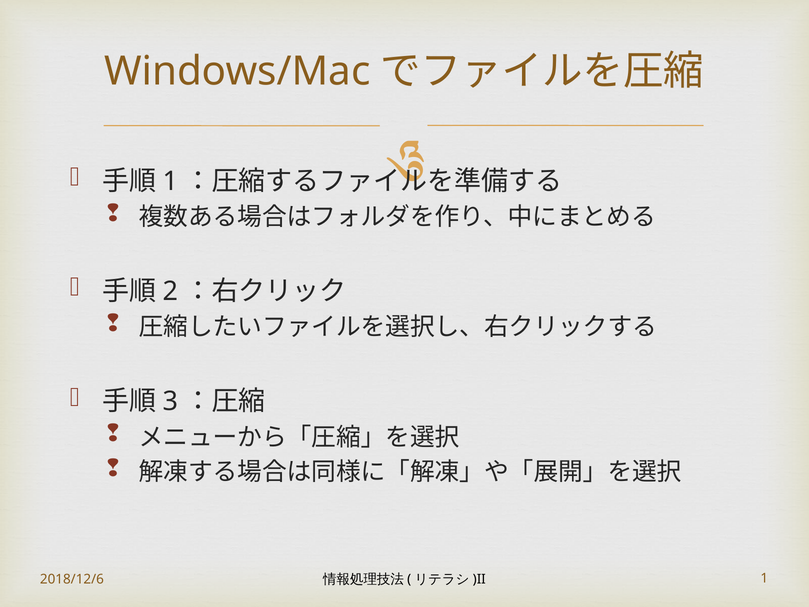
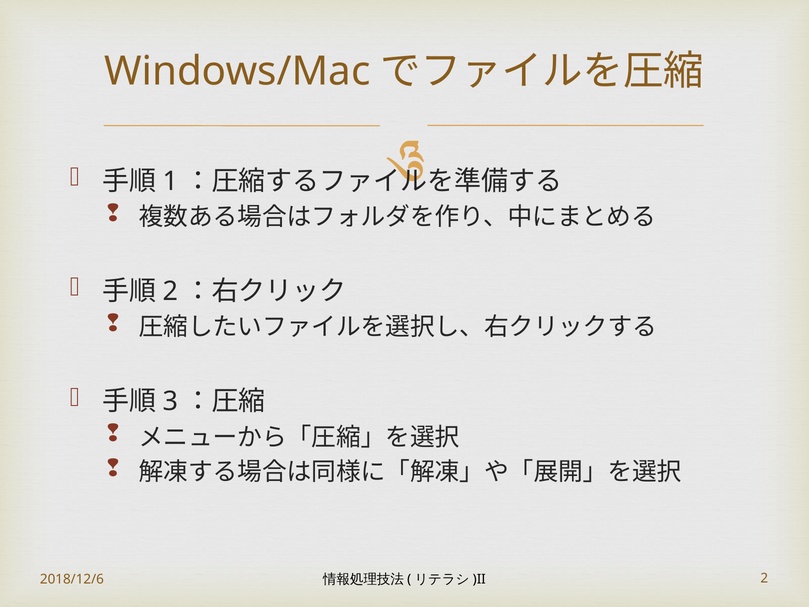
1 at (764, 578): 1 -> 2
